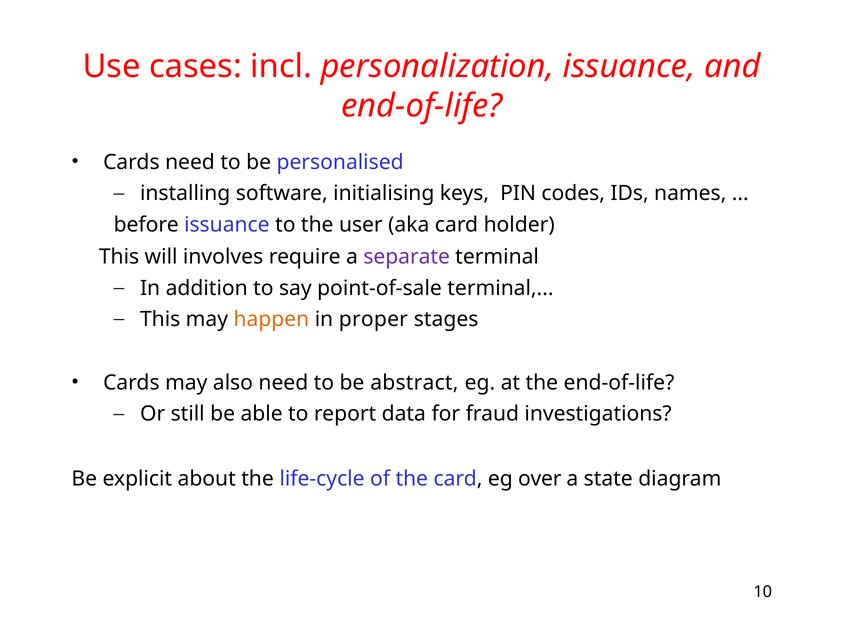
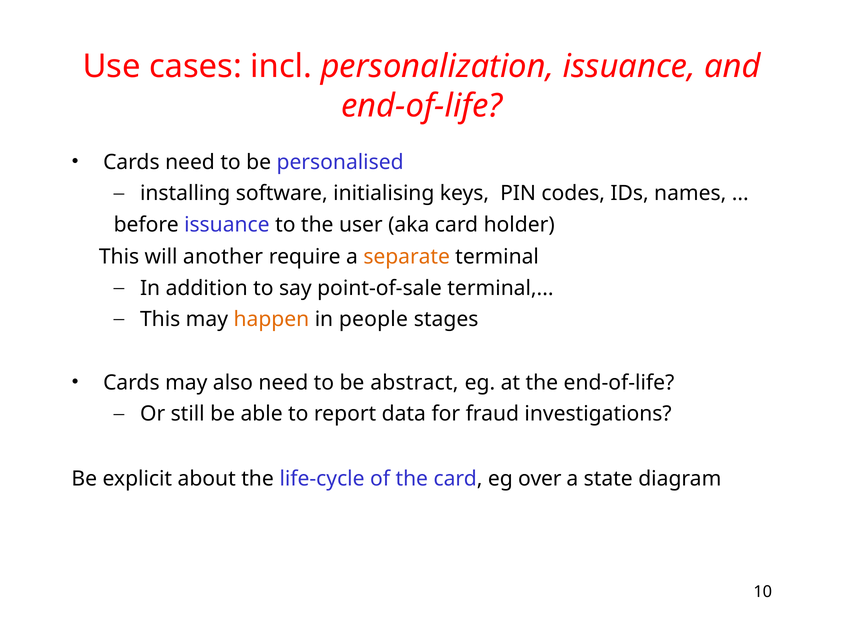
involves: involves -> another
separate colour: purple -> orange
proper: proper -> people
